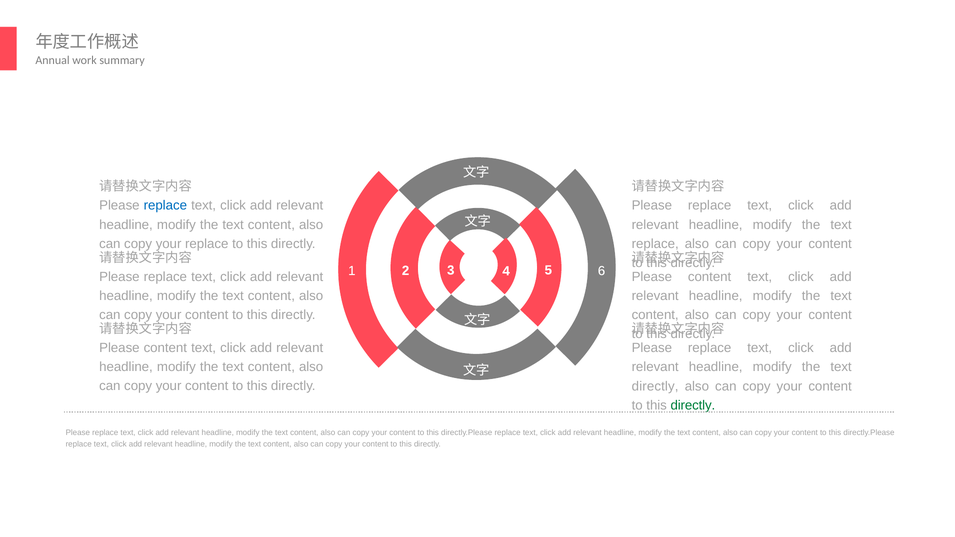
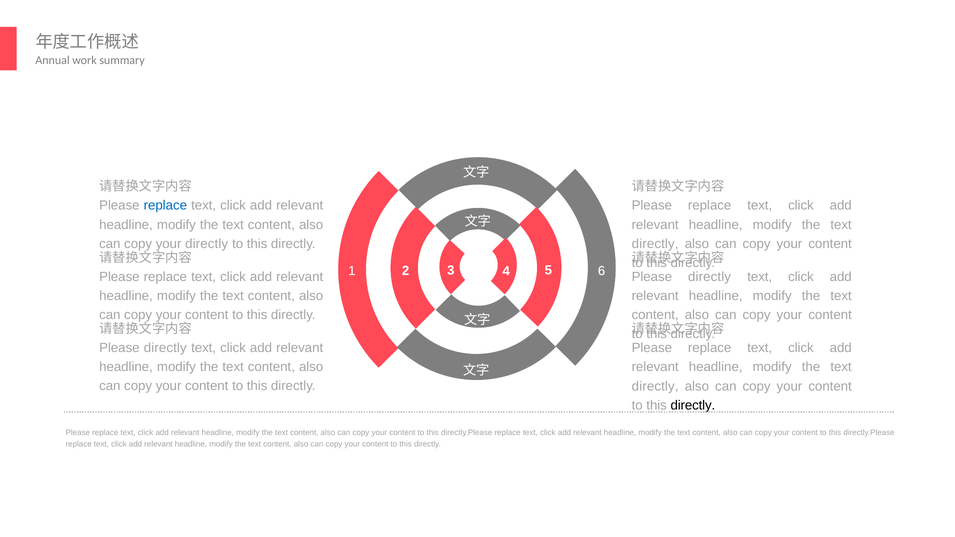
your replace: replace -> directly
replace at (655, 244): replace -> directly
content at (710, 277): content -> directly
content at (165, 348): content -> directly
directly at (693, 405) colour: green -> black
